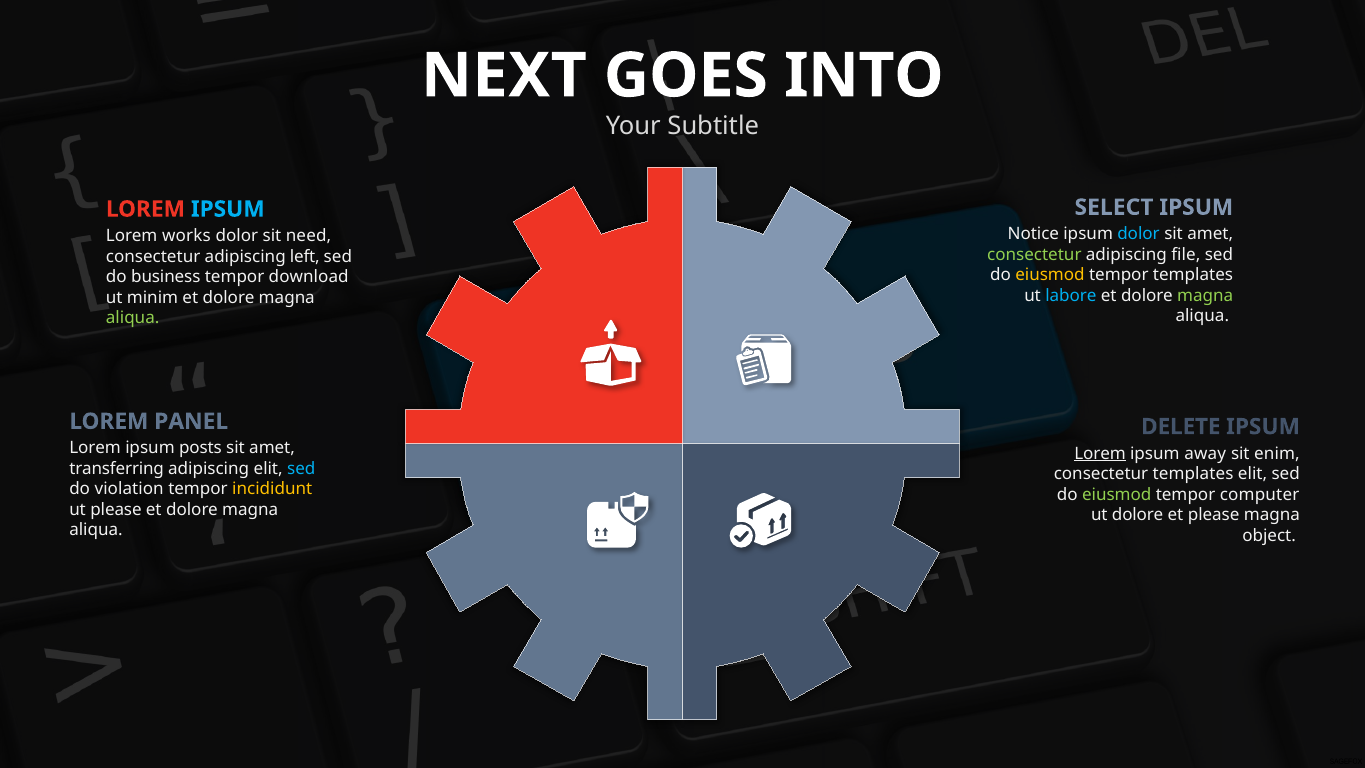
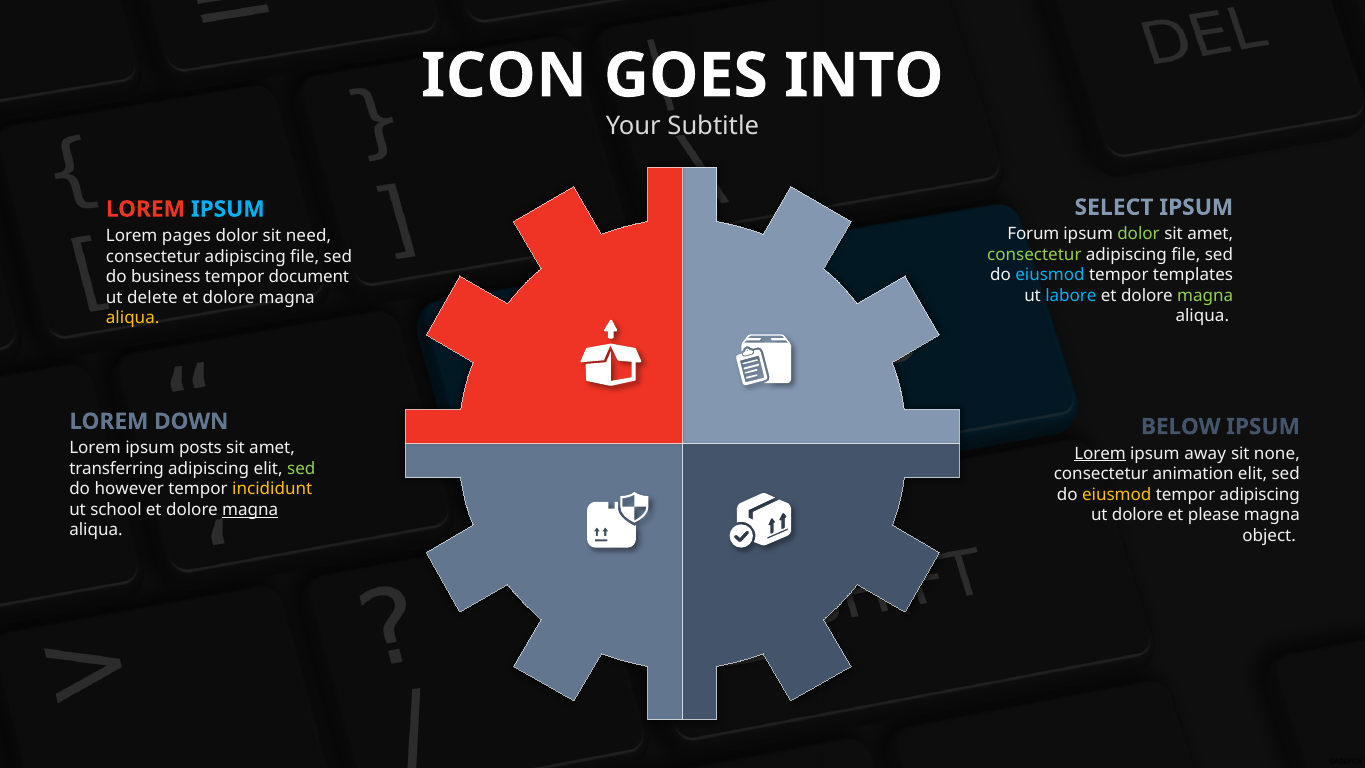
NEXT: NEXT -> ICON
Notice: Notice -> Forum
dolor at (1139, 234) colour: light blue -> light green
works: works -> pages
left at (305, 256): left -> file
eiusmod at (1050, 275) colour: yellow -> light blue
download: download -> document
minim: minim -> delete
aliqua at (133, 318) colour: light green -> yellow
PANEL: PANEL -> DOWN
DELETE: DELETE -> BELOW
enim: enim -> none
sed at (301, 469) colour: light blue -> light green
consectetur templates: templates -> animation
violation: violation -> however
eiusmod at (1117, 494) colour: light green -> yellow
tempor computer: computer -> adipiscing
ut please: please -> school
magna at (250, 510) underline: none -> present
